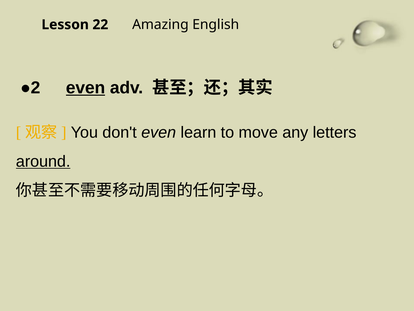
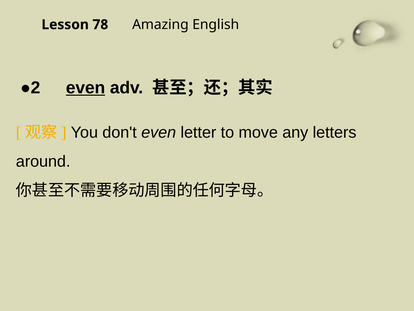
22: 22 -> 78
learn: learn -> letter
around underline: present -> none
